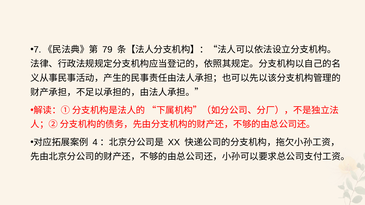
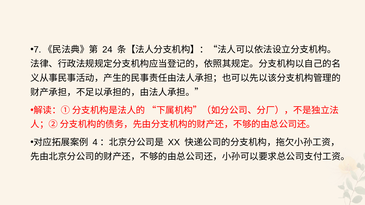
79: 79 -> 24
